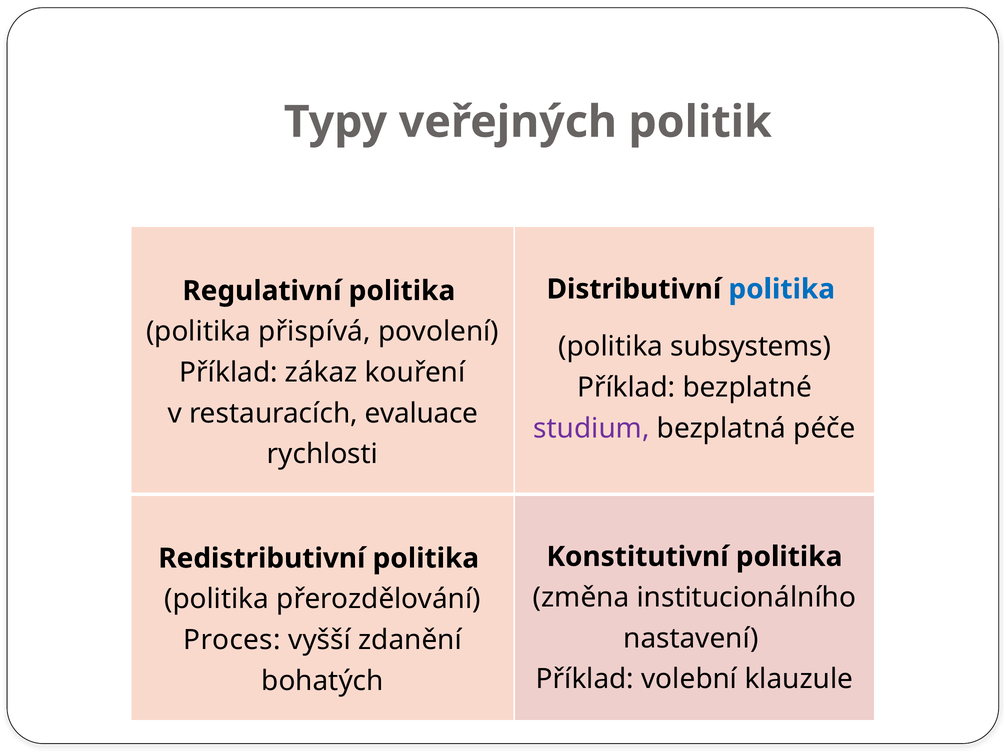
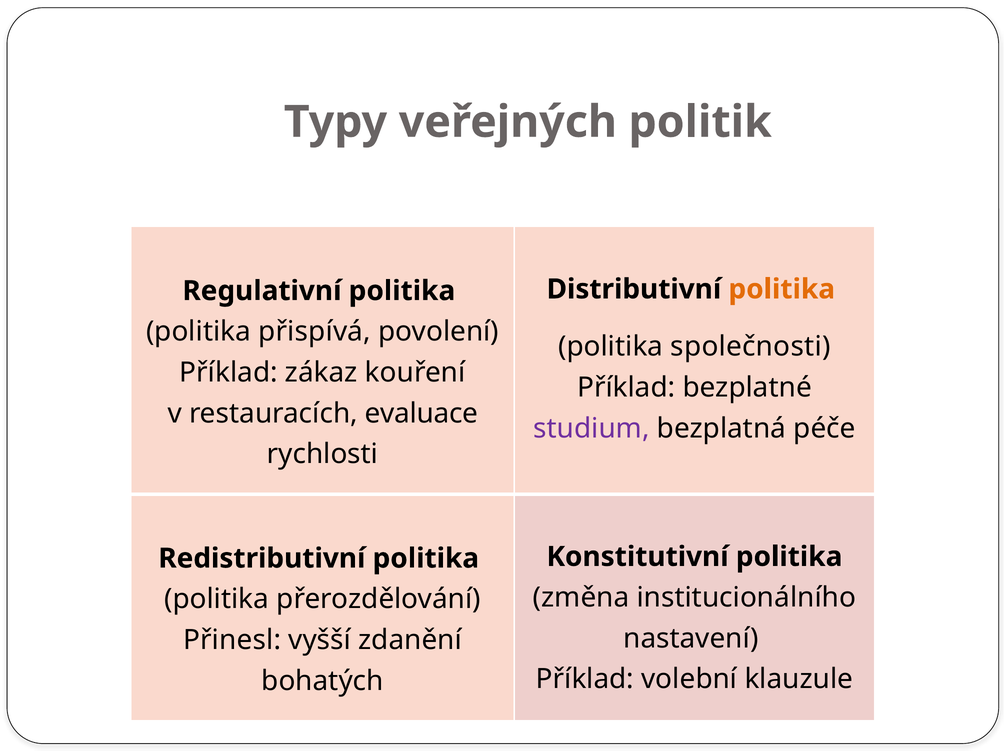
politika at (782, 289) colour: blue -> orange
subsystems: subsystems -> společnosti
Proces: Proces -> Přinesl
